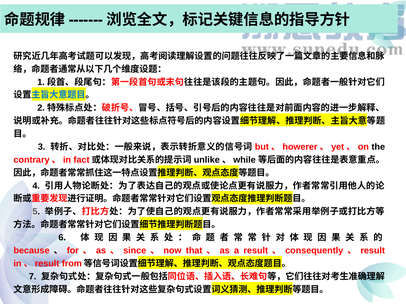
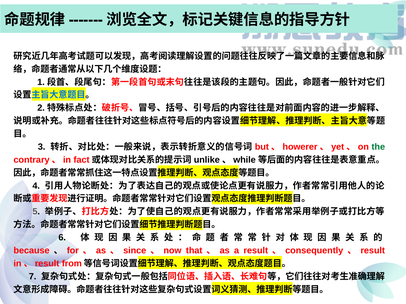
the colour: black -> green
